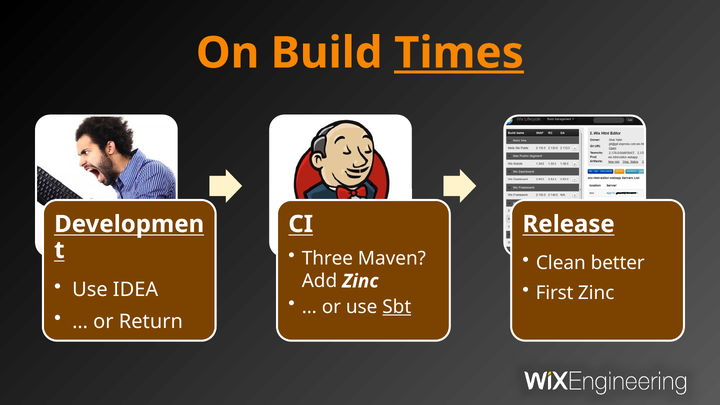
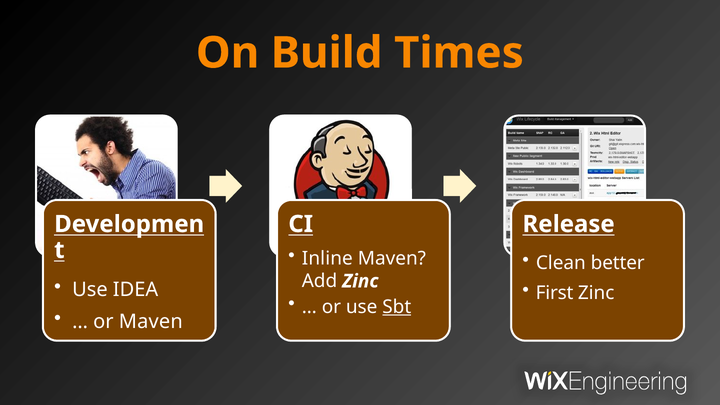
Times underline: present -> none
Three: Three -> Inline
or Return: Return -> Maven
